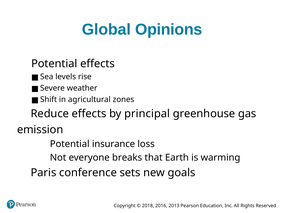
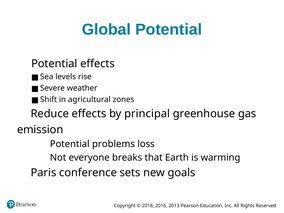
Global Opinions: Opinions -> Potential
insurance: insurance -> problems
